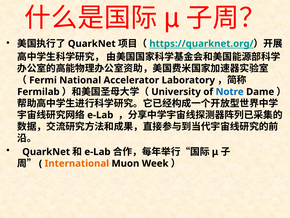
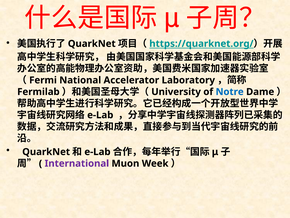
International colour: orange -> purple
